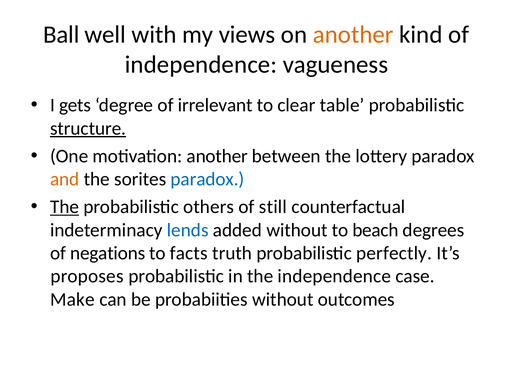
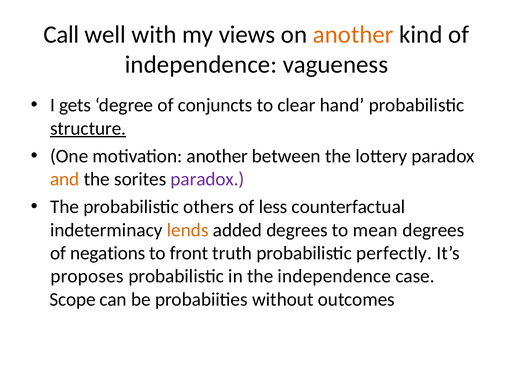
Ball: Ball -> Call
irrelevant: irrelevant -> conjuncts
table: table -> hand
paradox at (208, 179) colour: blue -> purple
The at (65, 207) underline: present -> none
still: still -> less
lends colour: blue -> orange
added without: without -> degrees
beach: beach -> mean
facts: facts -> front
Make: Make -> Scope
